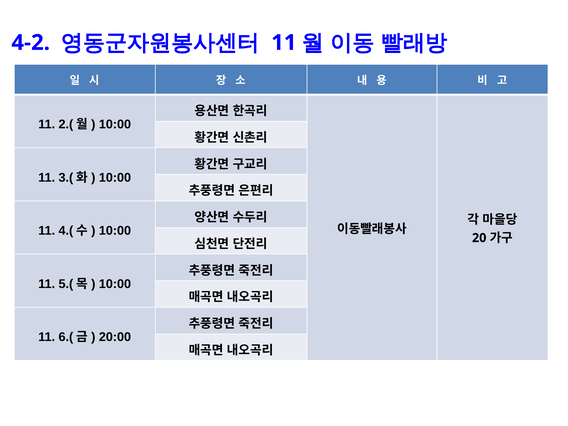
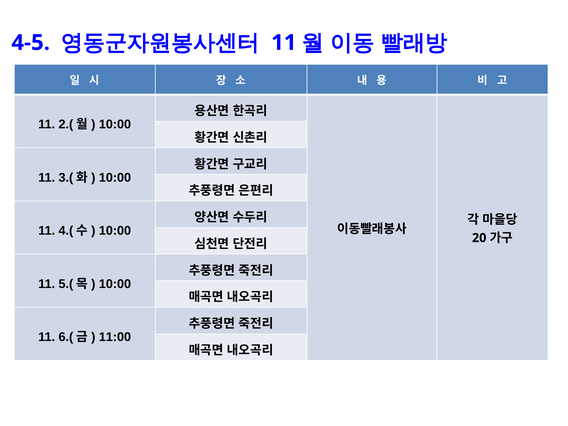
4-2: 4-2 -> 4-5
20:00: 20:00 -> 11:00
